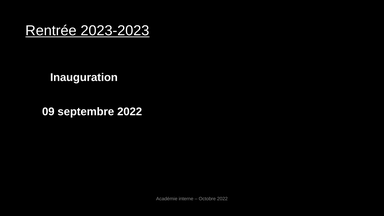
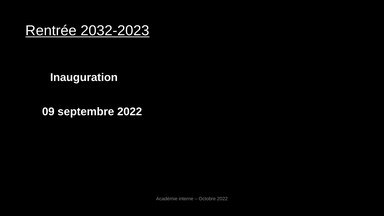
2023-2023: 2023-2023 -> 2032-2023
